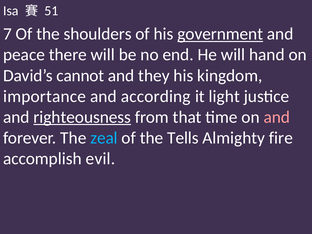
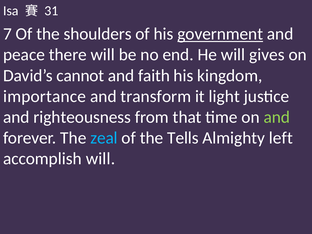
51: 51 -> 31
hand: hand -> gives
they: they -> faith
according: according -> transform
righteousness underline: present -> none
and at (277, 117) colour: pink -> light green
fire: fire -> left
accomplish evil: evil -> will
